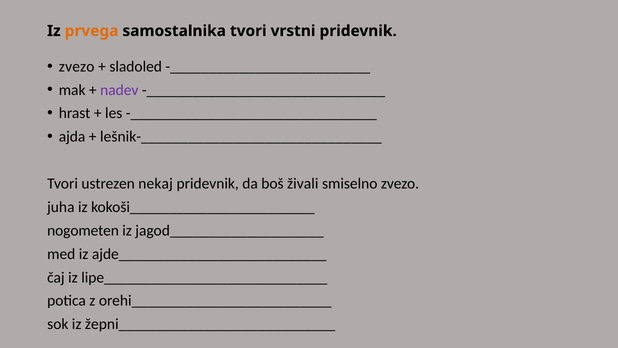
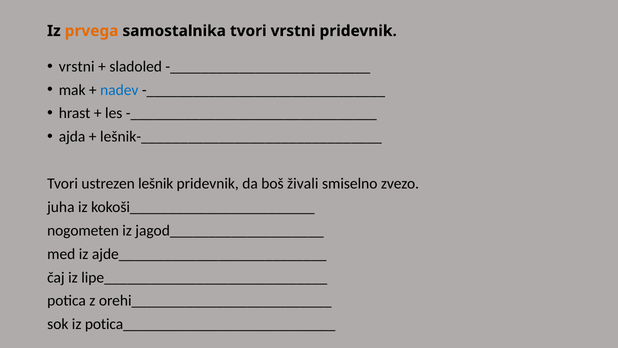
zvezo at (77, 66): zvezo -> vrstni
nadev colour: purple -> blue
nekaj: nekaj -> lešnik
žepni____________________________: žepni____________________________ -> potica____________________________
